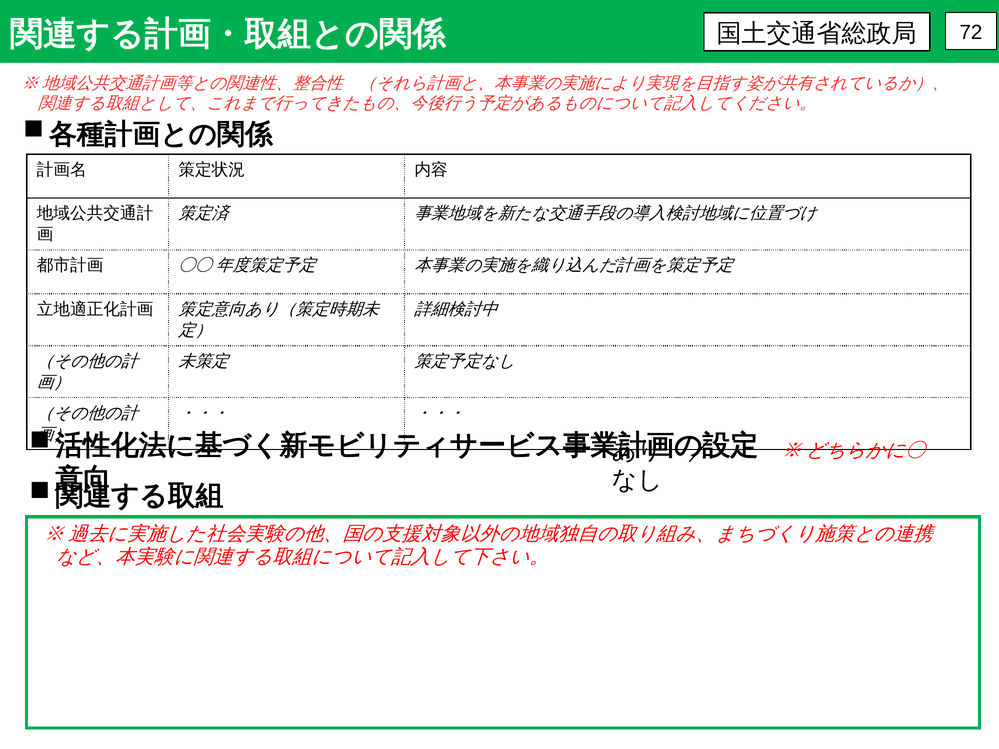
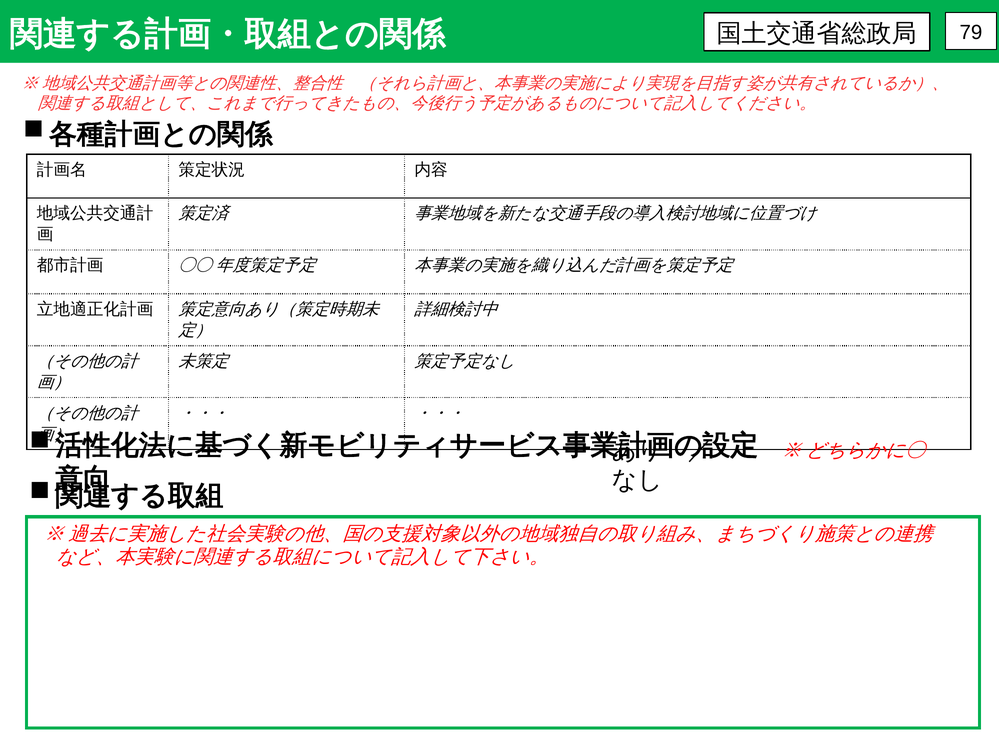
72: 72 -> 79
